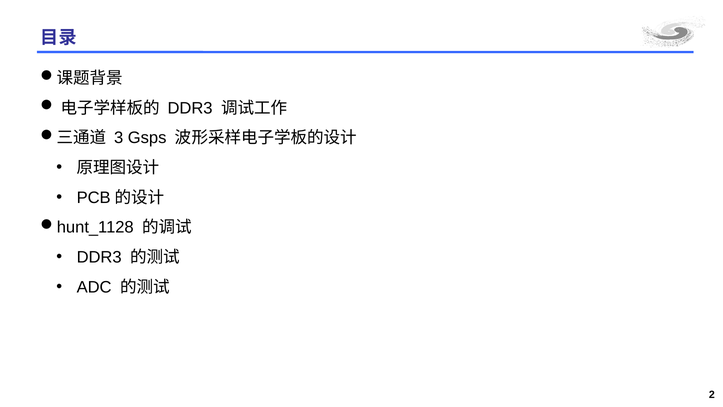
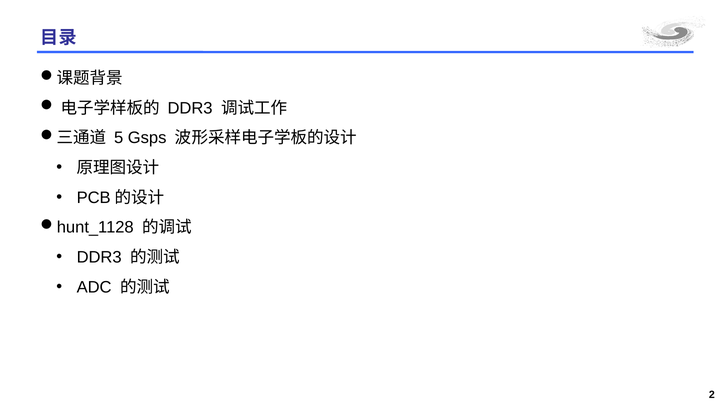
3: 3 -> 5
